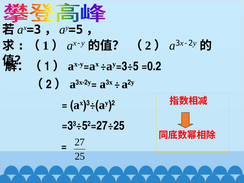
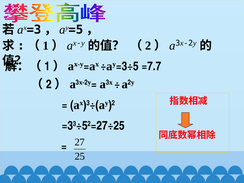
=0.2: =0.2 -> =7.7
